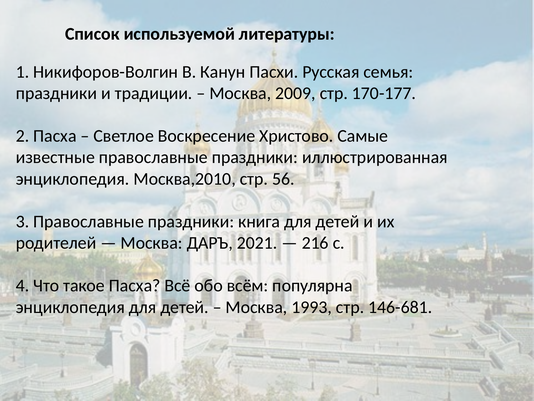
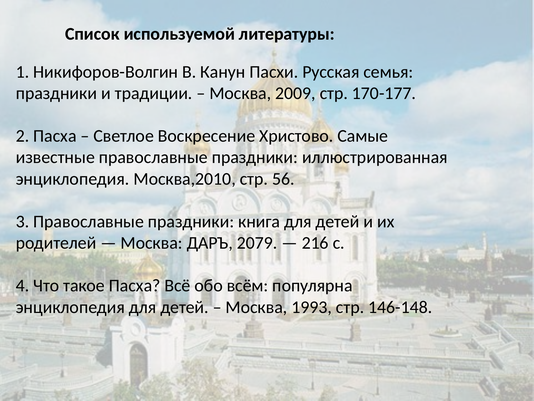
2021: 2021 -> 2079
146-681: 146-681 -> 146-148
